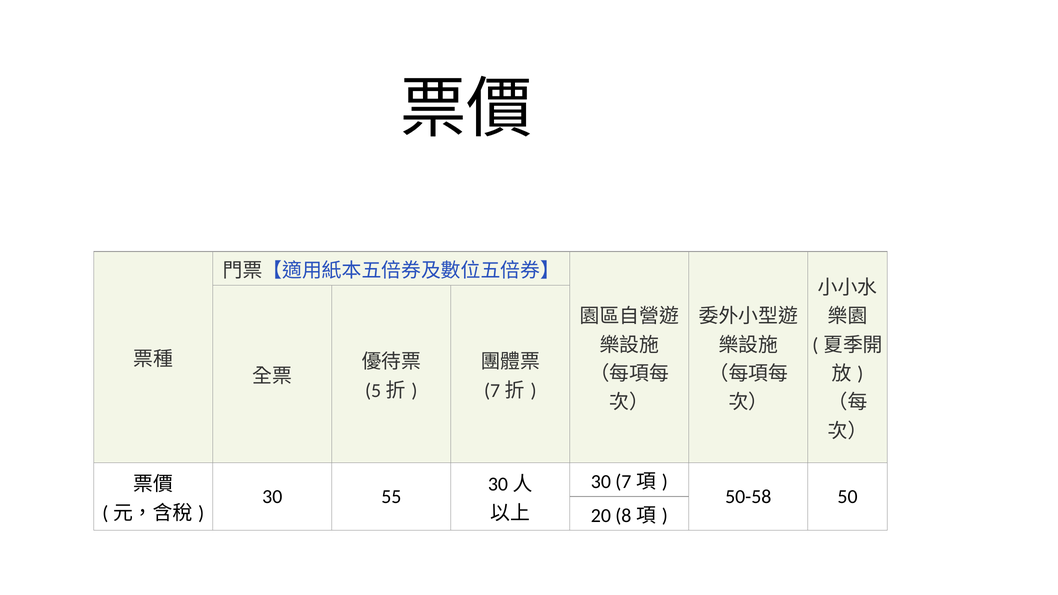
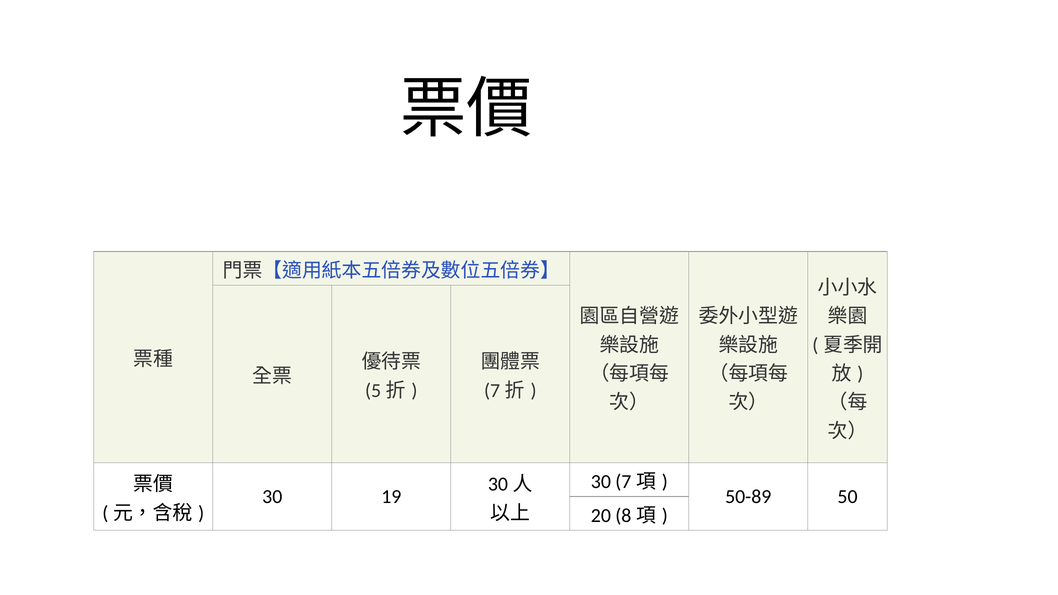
55: 55 -> 19
50-58: 50-58 -> 50-89
